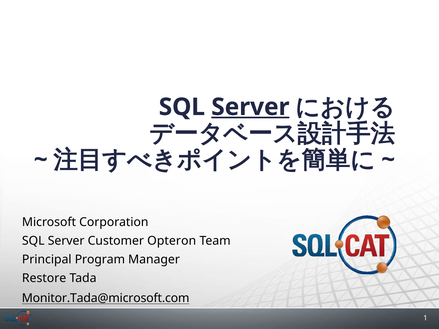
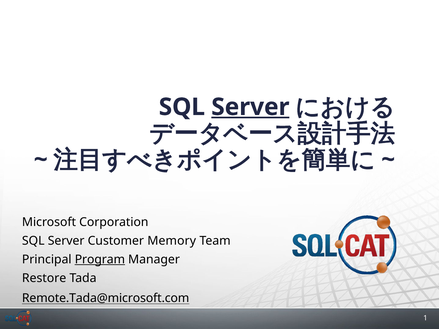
Opteron: Opteron -> Memory
Program underline: none -> present
Monitor.Tada@microsoft.com: Monitor.Tada@microsoft.com -> Remote.Tada@microsoft.com
